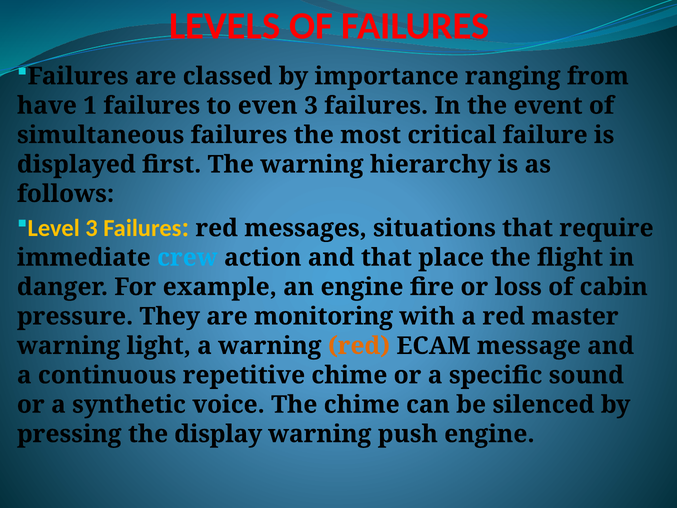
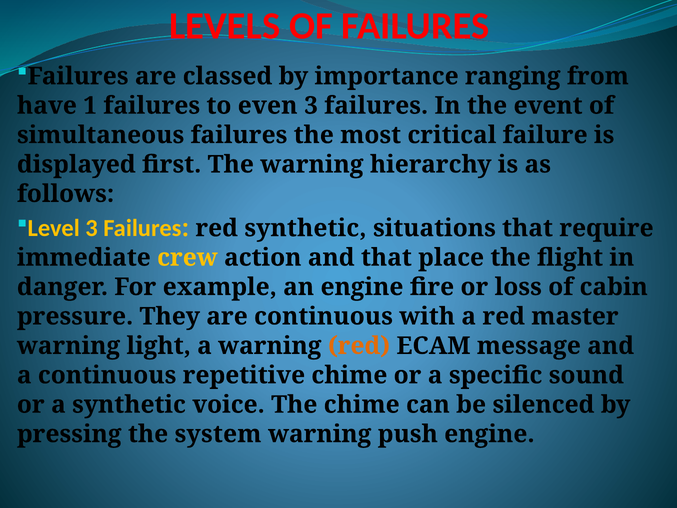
red messages: messages -> synthetic
crew colour: light blue -> yellow
are monitoring: monitoring -> continuous
display: display -> system
